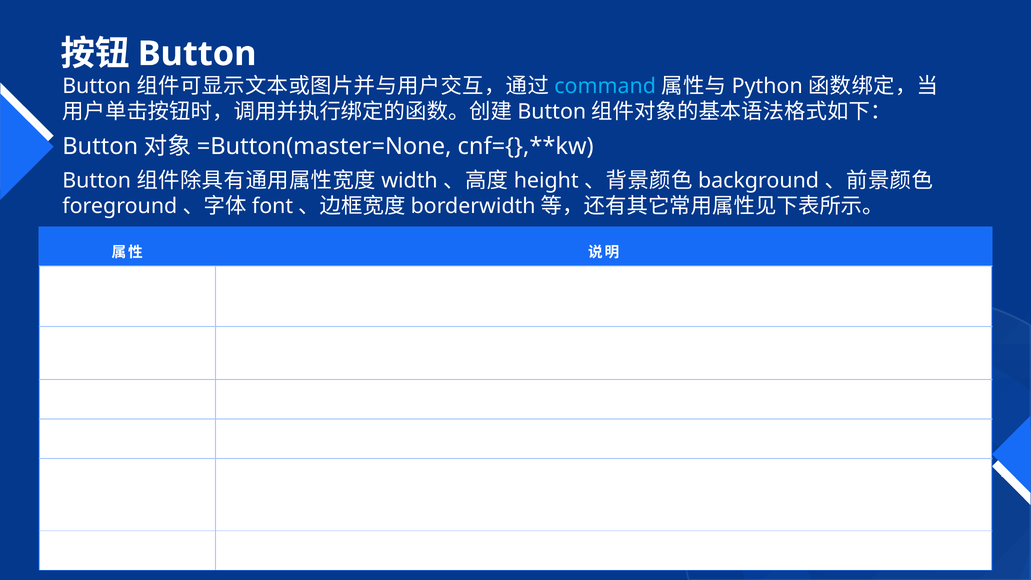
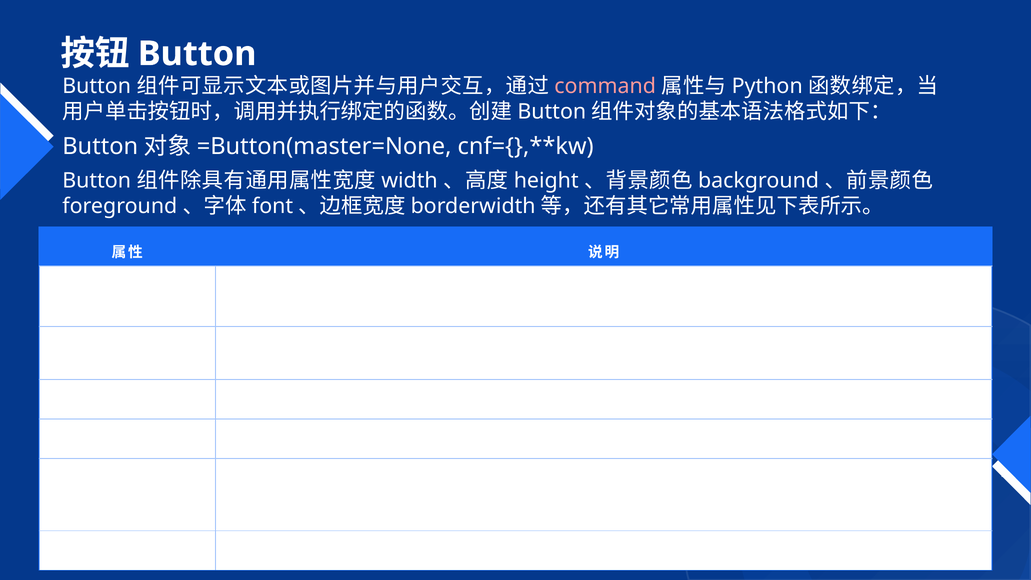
command at (605, 86) colour: light blue -> pink
